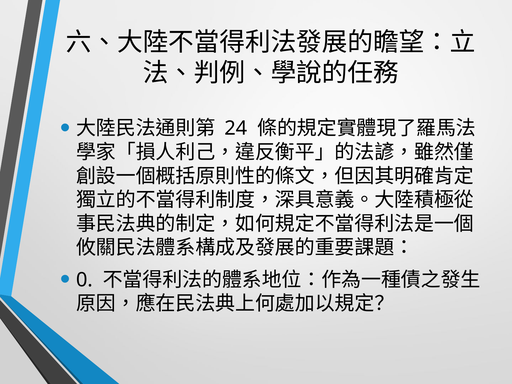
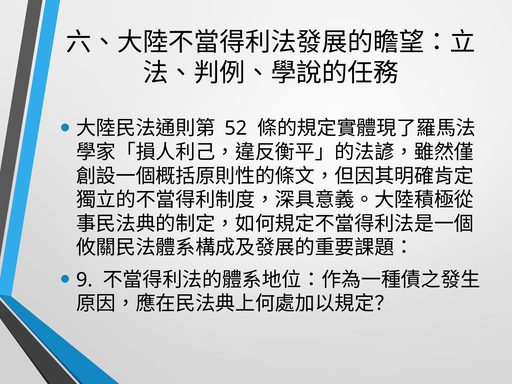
24: 24 -> 52
0: 0 -> 9
